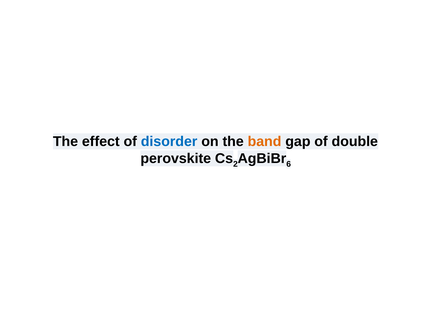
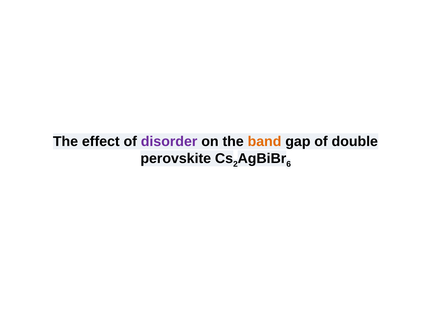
disorder colour: blue -> purple
